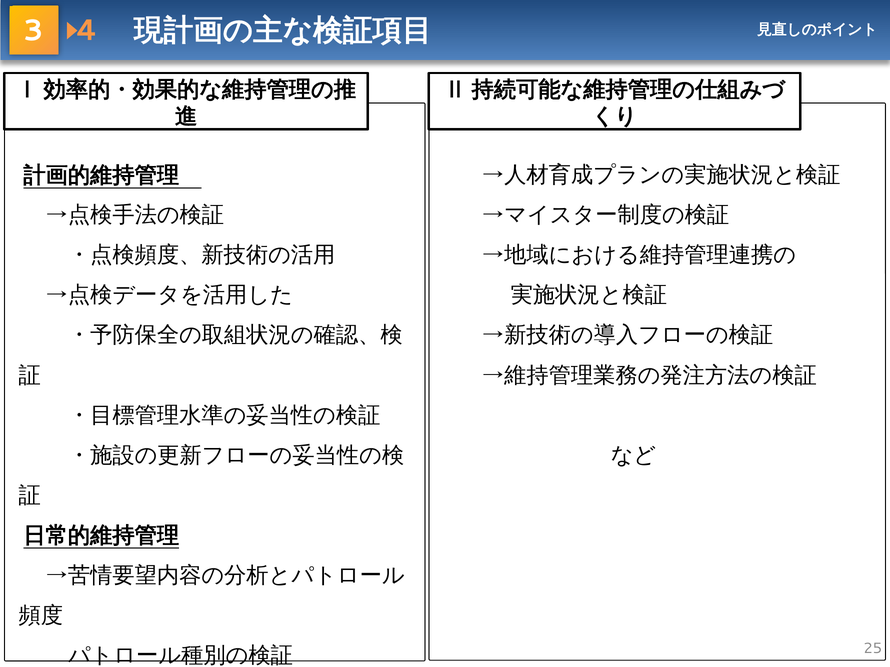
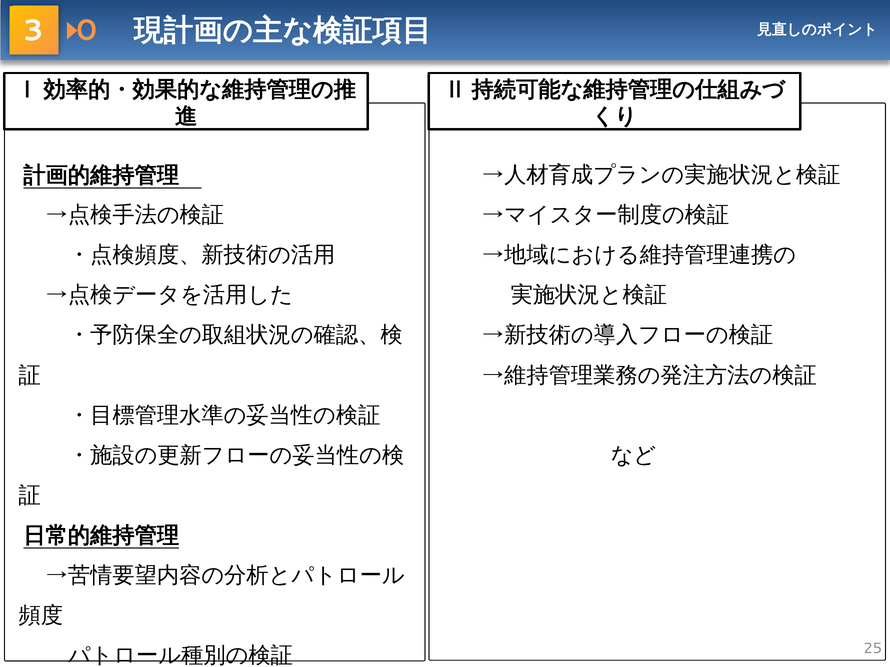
4: 4 -> 0
